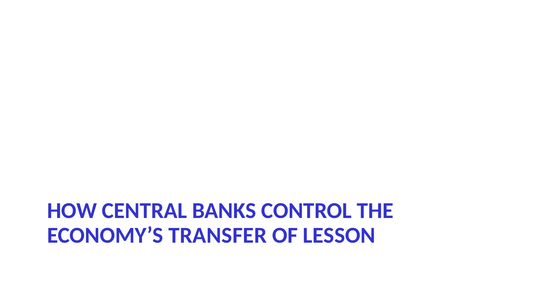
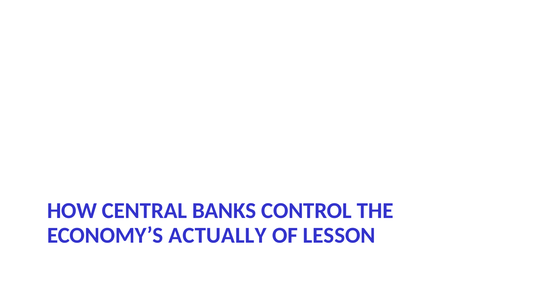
TRANSFER: TRANSFER -> ACTUALLY
